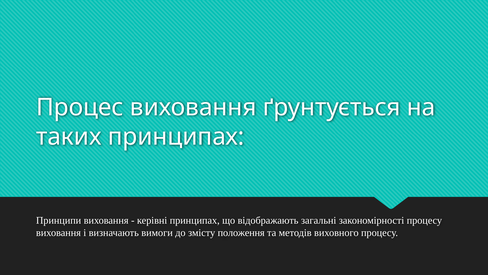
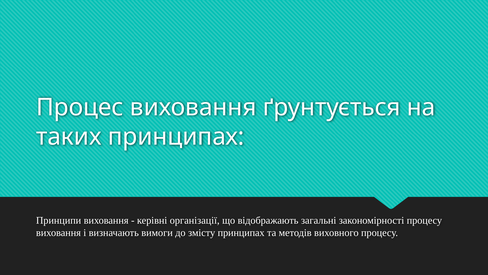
керівні принципах: принципах -> організації
змісту положення: положення -> принципах
